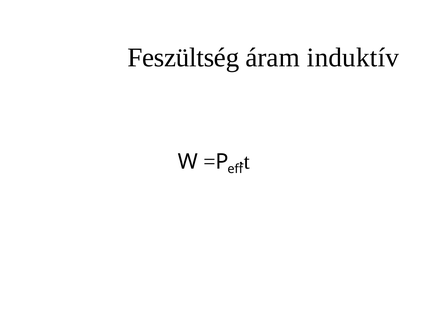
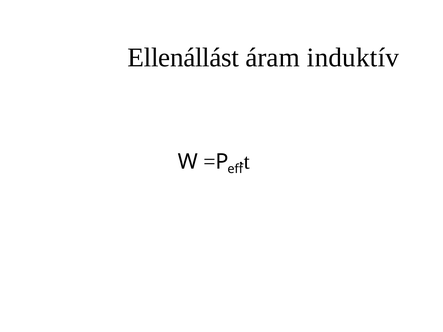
Feszültség: Feszültség -> Ellenállást
